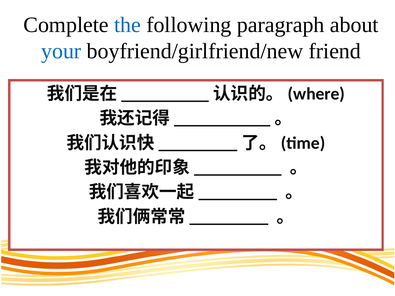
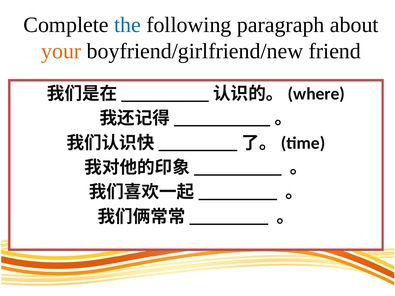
your colour: blue -> orange
